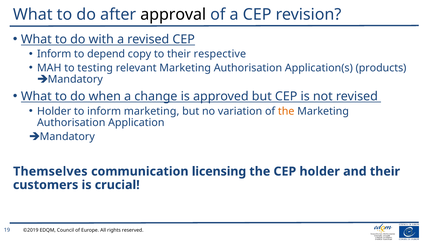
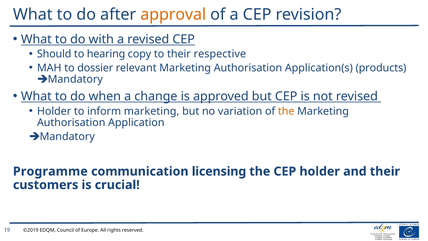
approval colour: black -> orange
Inform at (54, 54): Inform -> Should
depend: depend -> hearing
testing: testing -> dossier
Themselves: Themselves -> Programme
